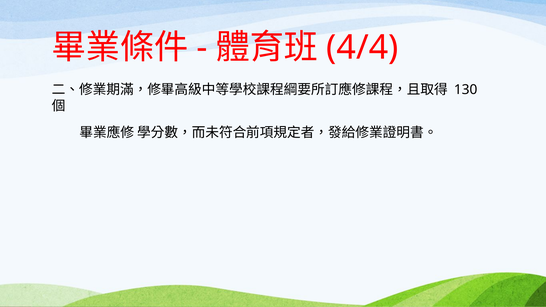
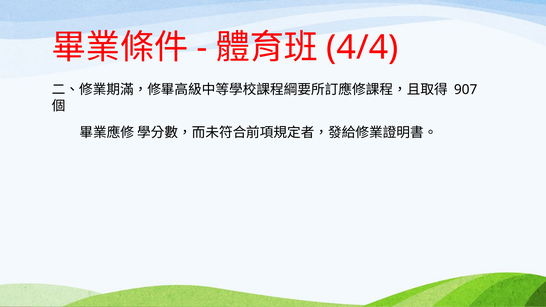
130: 130 -> 907
